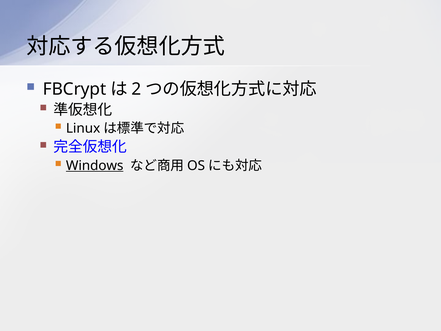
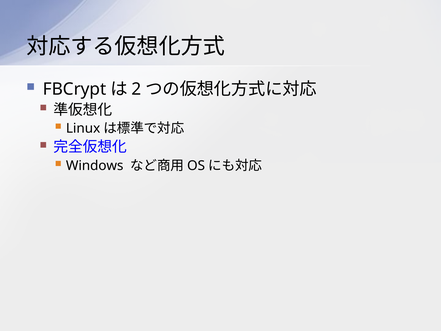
Windows underline: present -> none
